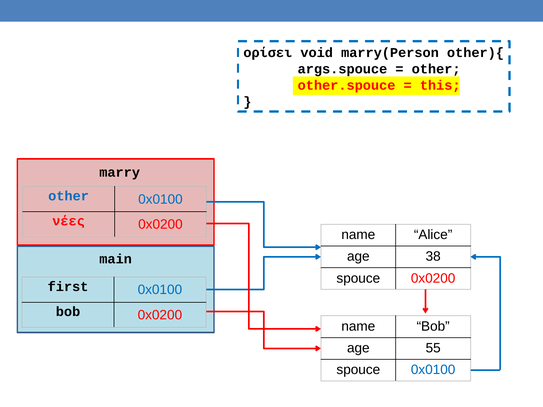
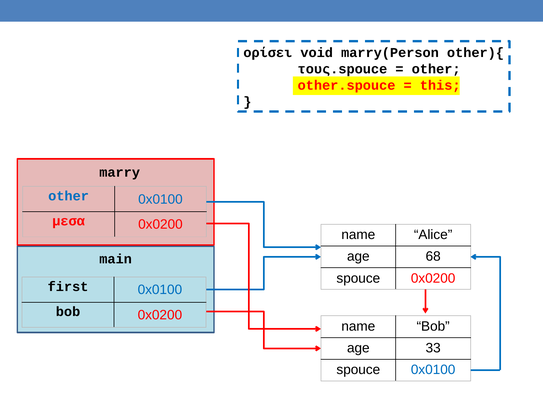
args.spouce: args.spouce -> τους.spouce
νέες: νέες -> μεσα
38: 38 -> 68
55: 55 -> 33
